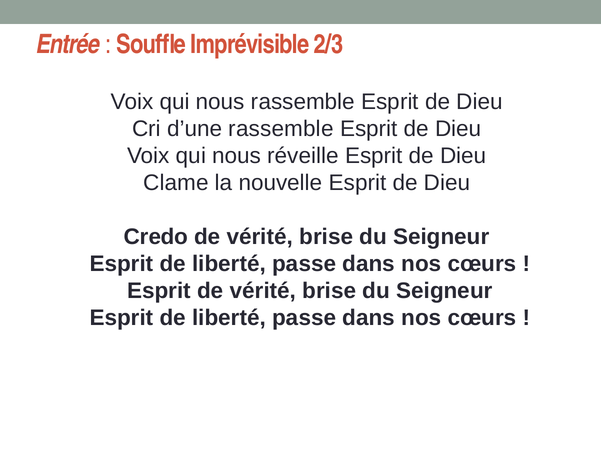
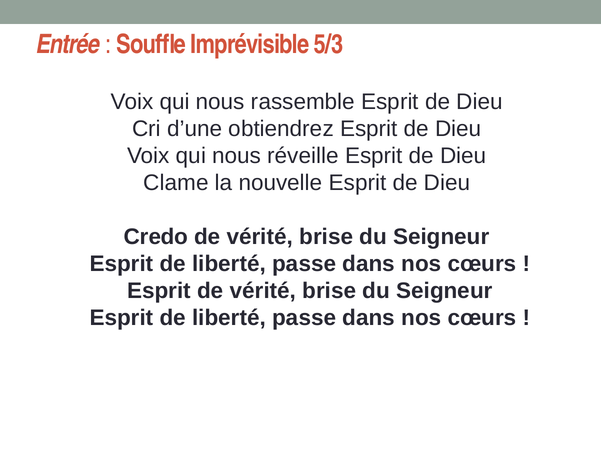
2/3: 2/3 -> 5/3
d’une rassemble: rassemble -> obtiendrez
